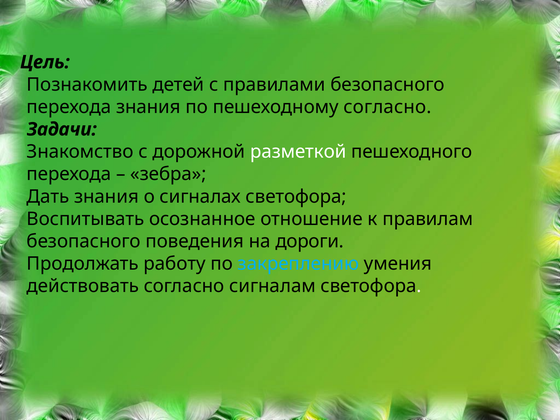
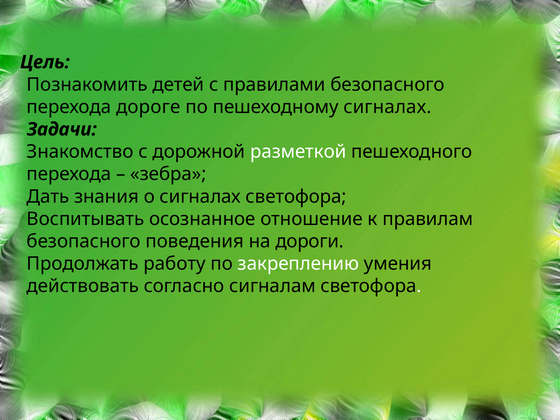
перехода знания: знания -> дороге
пешеходному согласно: согласно -> сигналах
закреплению colour: light blue -> white
